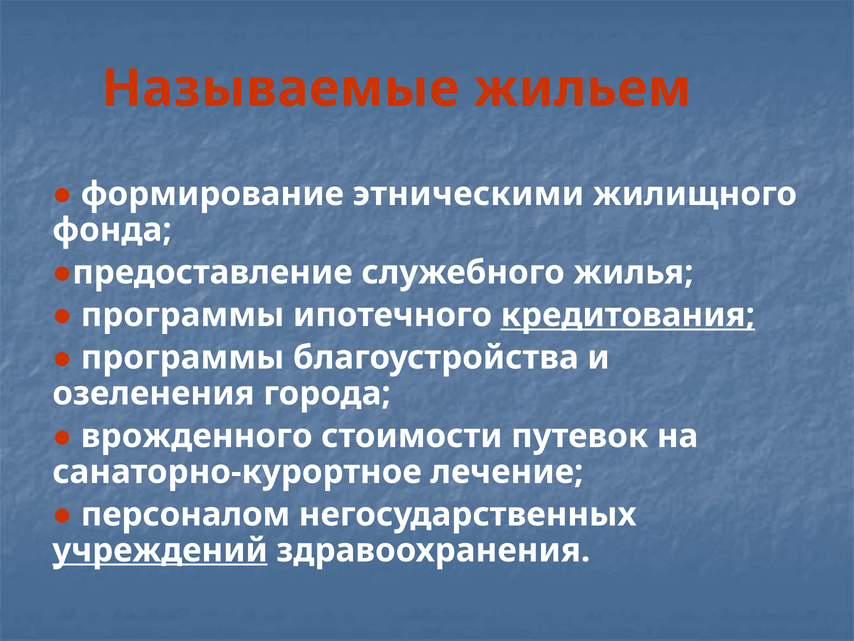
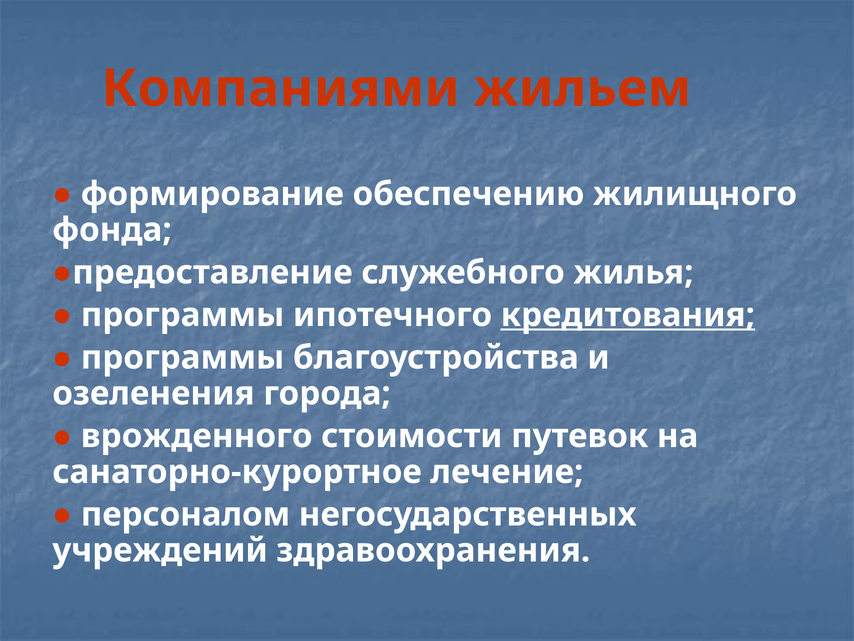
Называемые: Называемые -> Компаниями
этническими: этническими -> обеспечению
учреждений underline: present -> none
